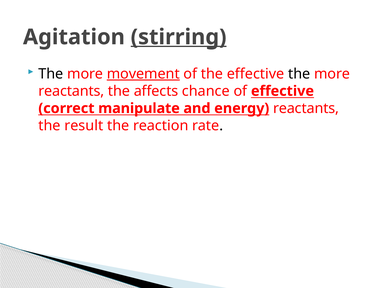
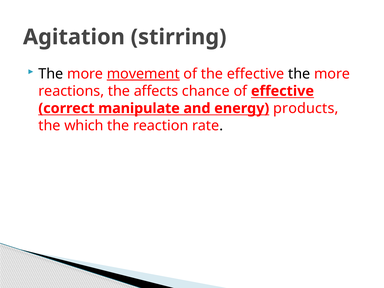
stirring underline: present -> none
reactants at (71, 91): reactants -> reactions
energy reactants: reactants -> products
result: result -> which
